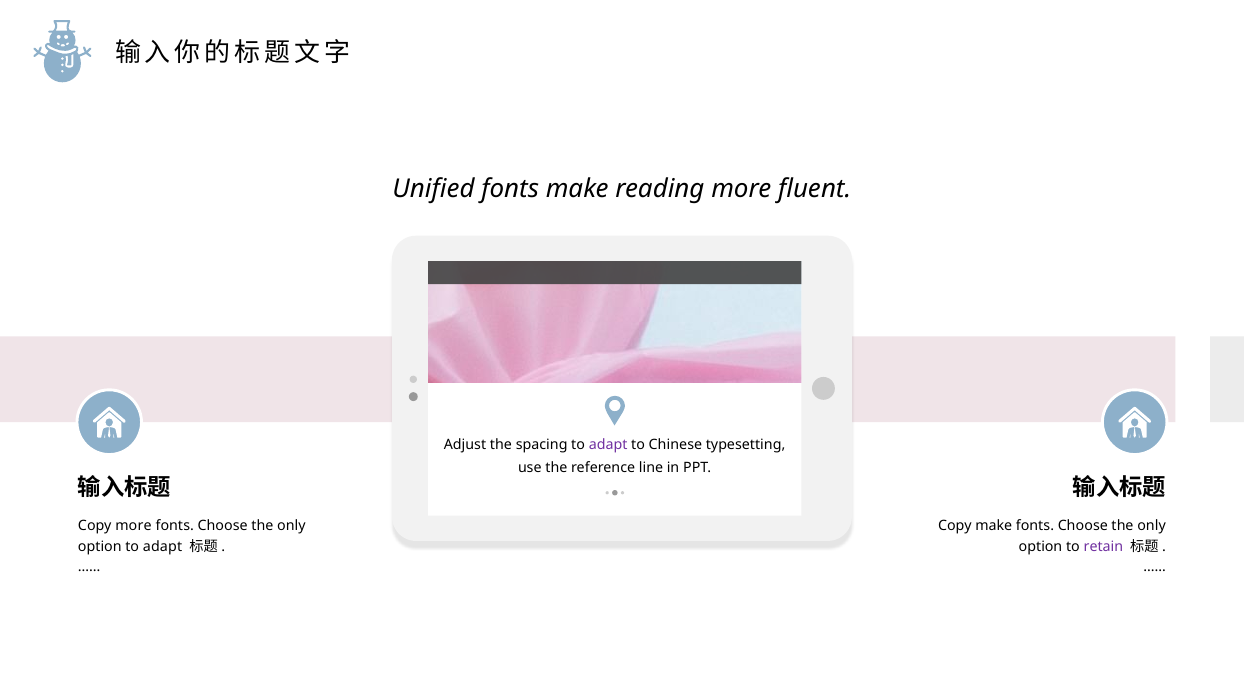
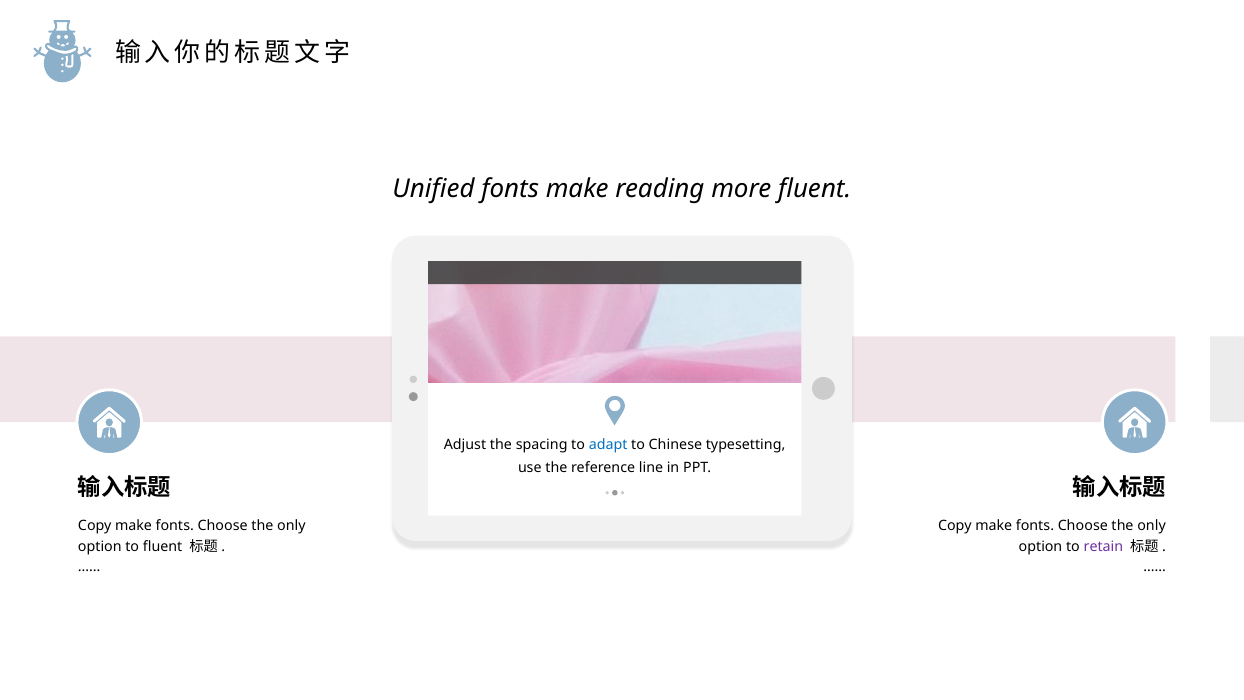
adapt at (608, 445) colour: purple -> blue
more at (133, 526): more -> make
option to adapt: adapt -> fluent
